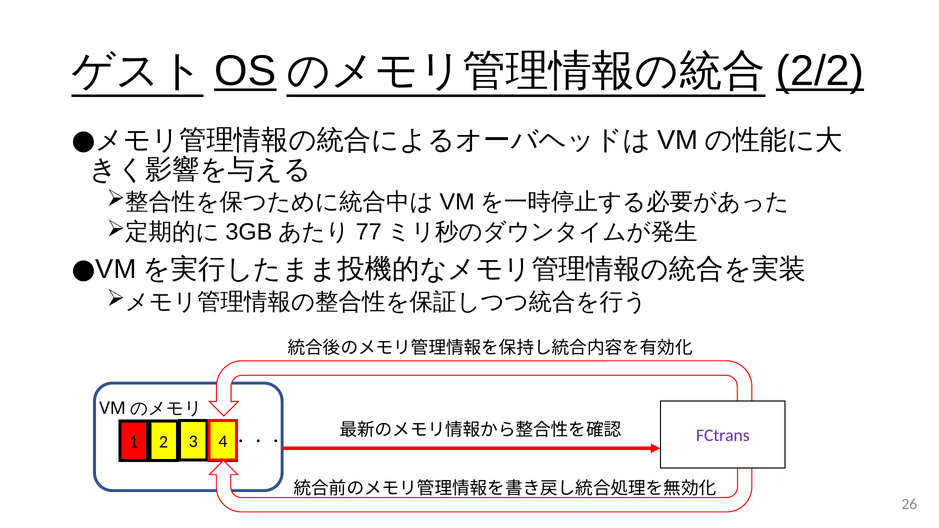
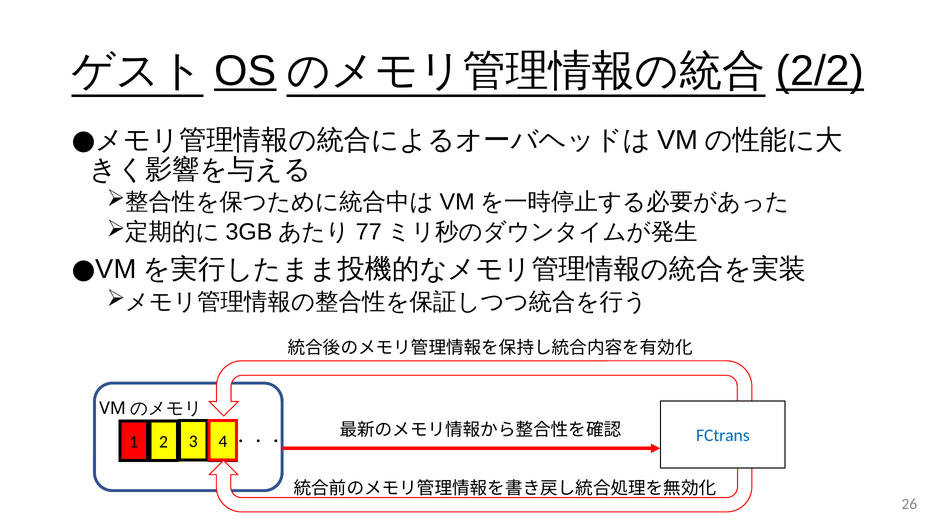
FCtrans colour: purple -> blue
